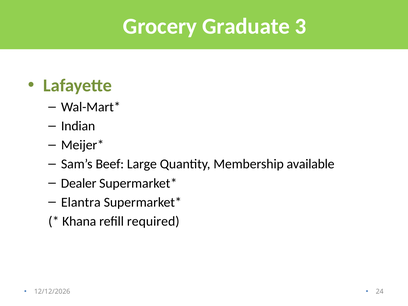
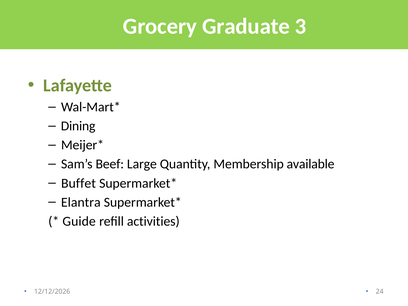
Indian: Indian -> Dining
Dealer: Dealer -> Buffet
Khana: Khana -> Guide
required: required -> activities
